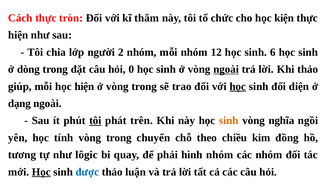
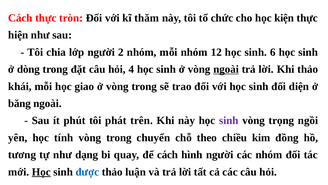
0: 0 -> 4
giúp: giúp -> khái
học hiện: hiện -> giao
học at (238, 86) underline: present -> none
dạng: dạng -> băng
tôi at (95, 120) underline: present -> none
sinh at (229, 120) colour: orange -> purple
nghĩa: nghĩa -> trọng
lôgic: lôgic -> dạng
để phải: phải -> cách
hình nhóm: nhóm -> người
